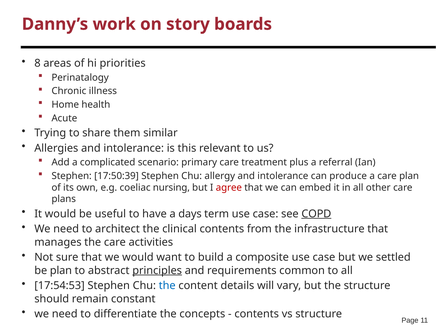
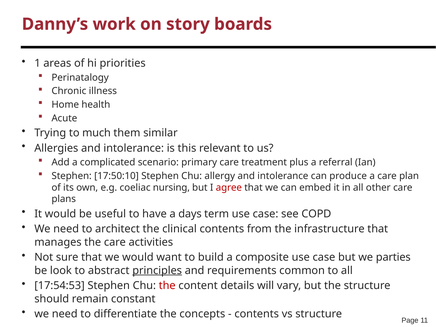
8: 8 -> 1
share: share -> much
17:50:39: 17:50:39 -> 17:50:10
COPD underline: present -> none
settled: settled -> parties
be plan: plan -> look
the at (167, 286) colour: blue -> red
